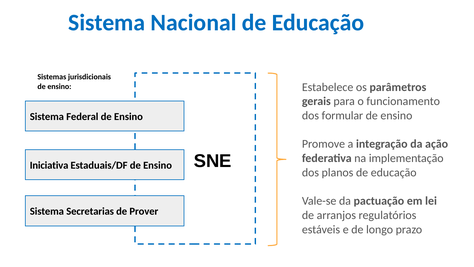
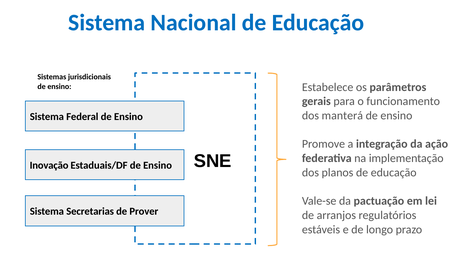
formular: formular -> manterá
Iniciativa: Iniciativa -> Inovação
